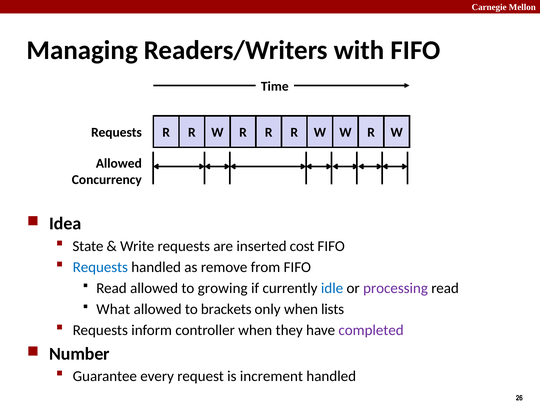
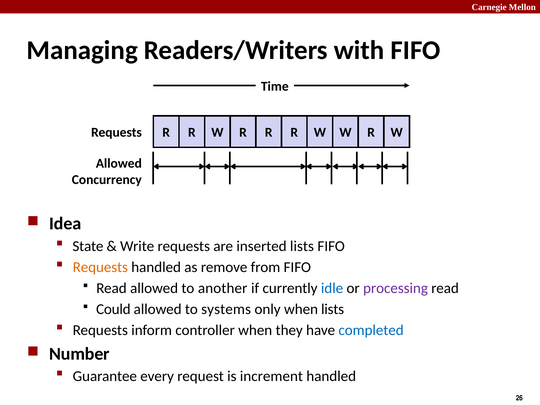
inserted cost: cost -> lists
Requests at (100, 267) colour: blue -> orange
growing: growing -> another
What: What -> Could
brackets: brackets -> systems
completed colour: purple -> blue
